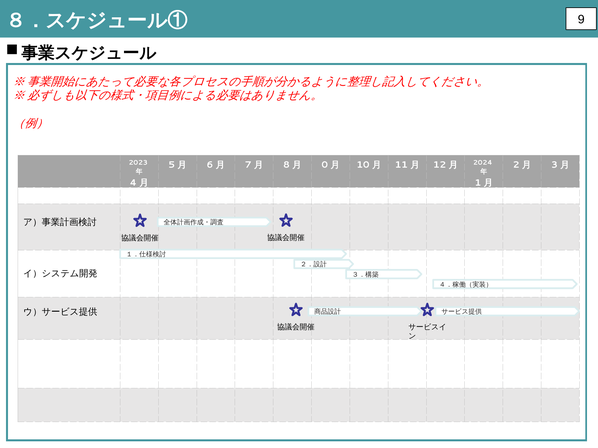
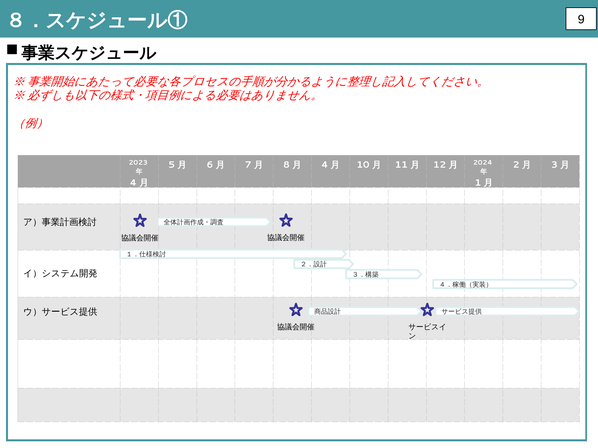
0 at (325, 165): 0 -> 4
